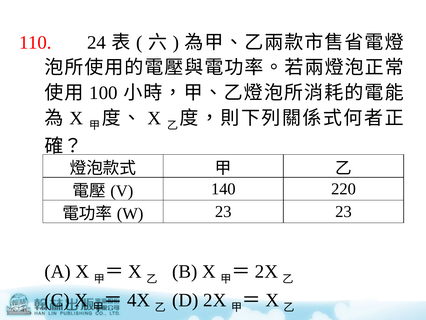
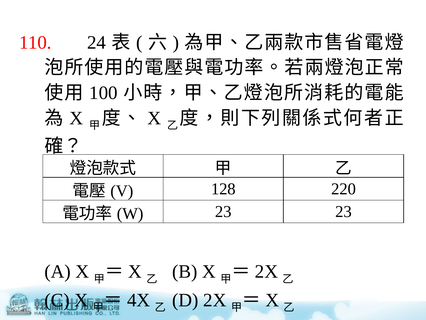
140: 140 -> 128
